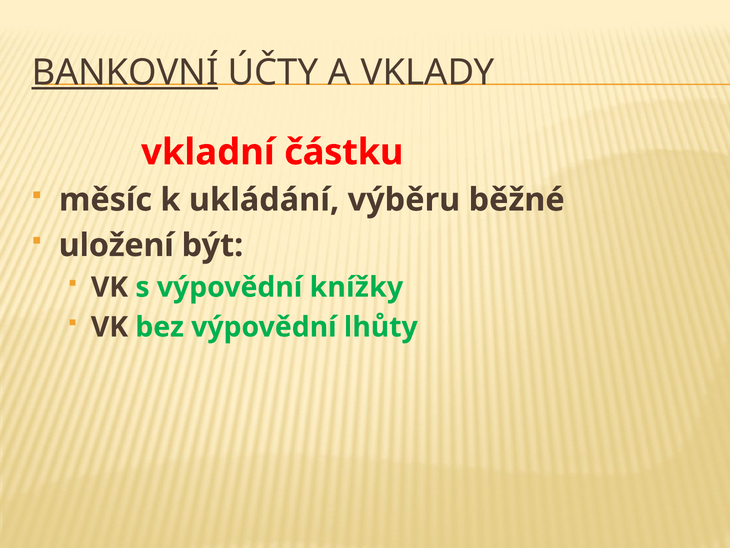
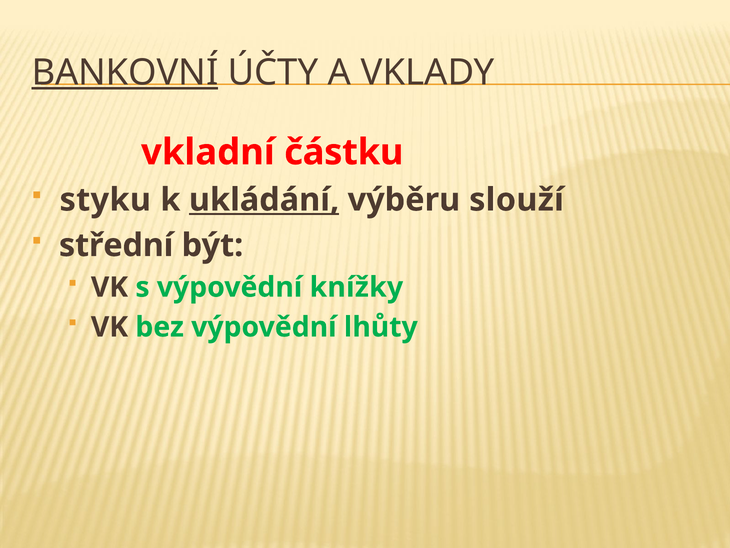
měsíc: měsíc -> styku
ukládání underline: none -> present
běžné: běžné -> slouží
uložení: uložení -> střední
